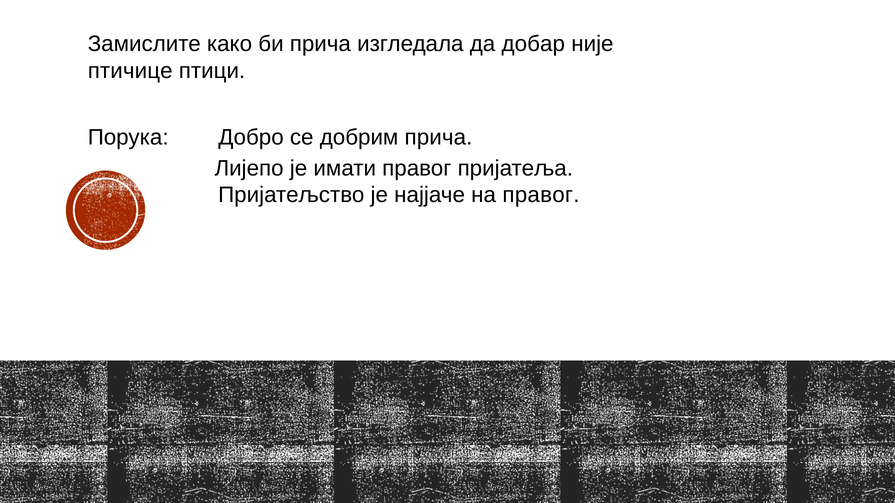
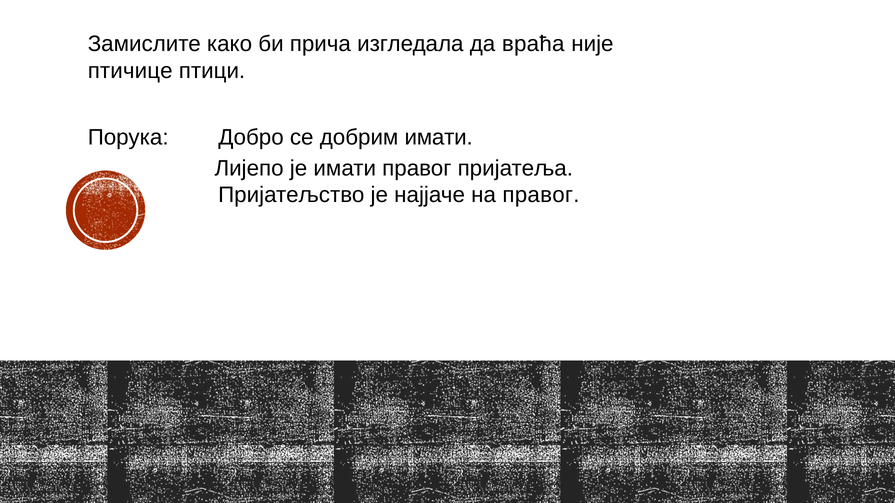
добар: добар -> враћа
добрим прича: прича -> имати
